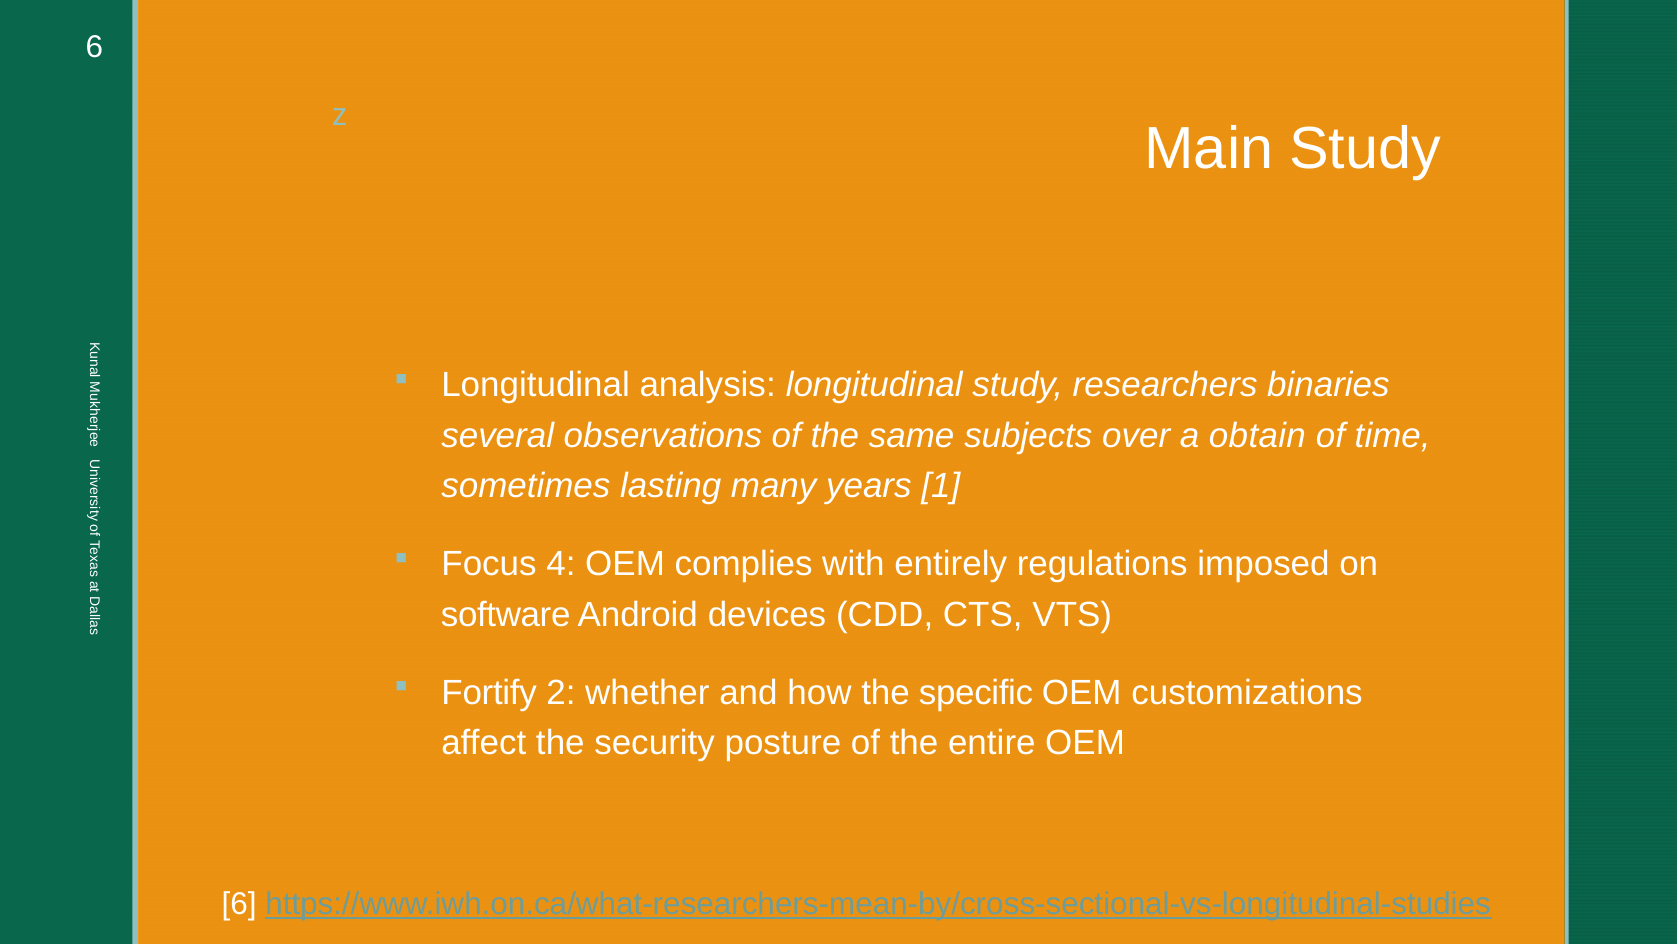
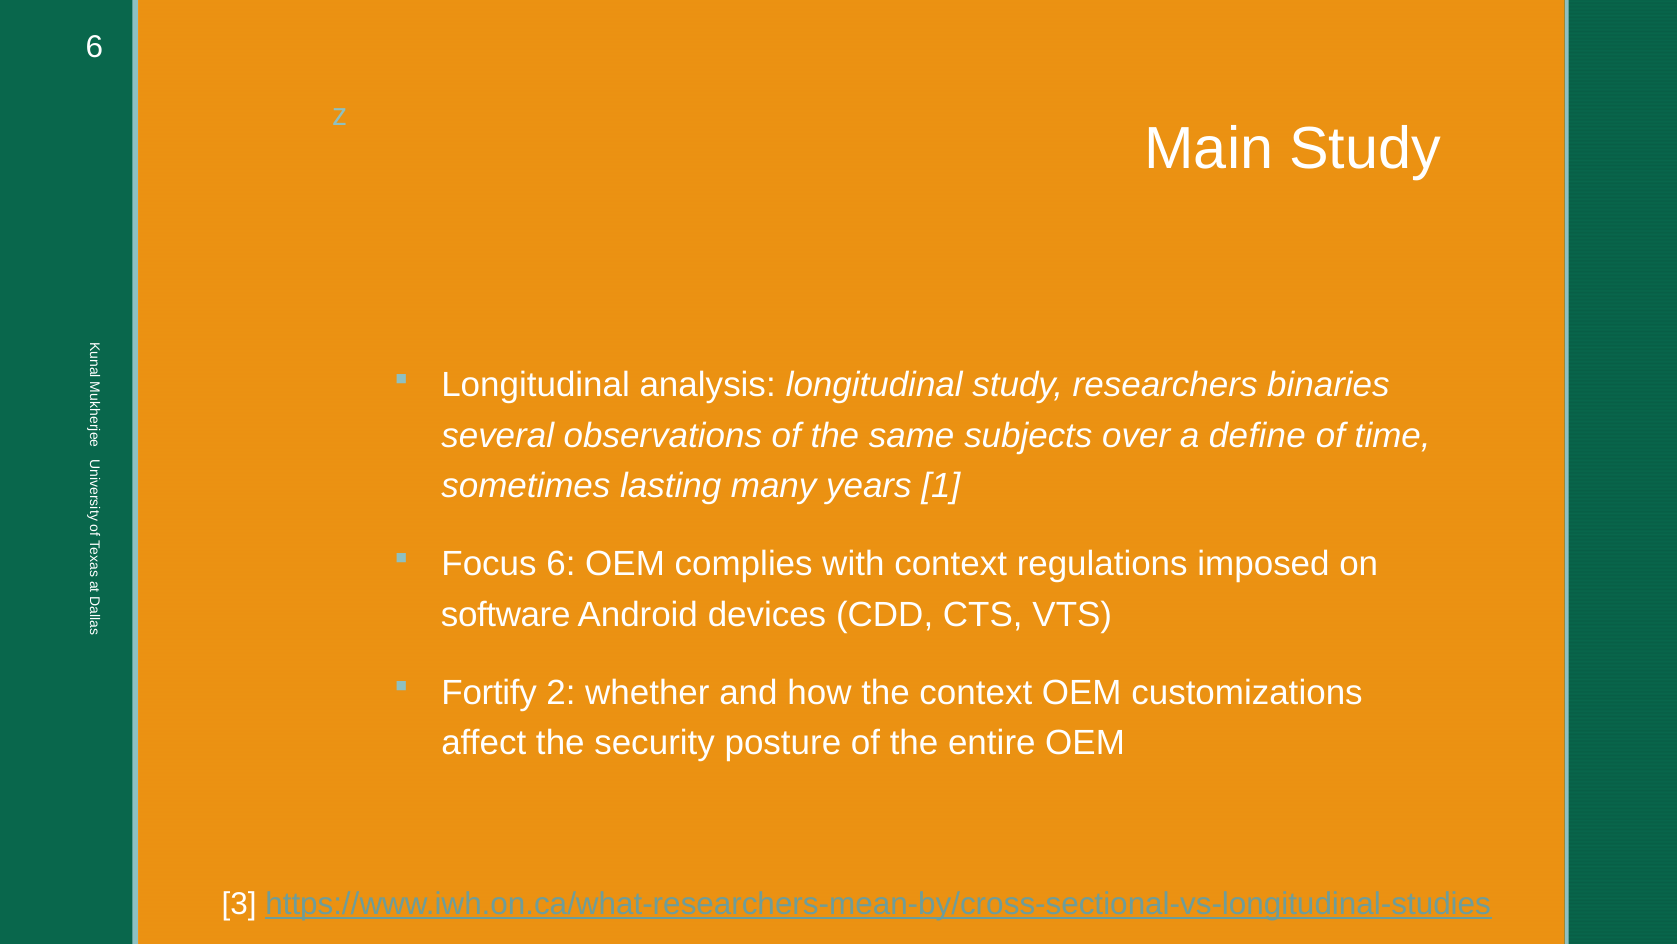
obtain: obtain -> define
Focus 4: 4 -> 6
with entirely: entirely -> context
the specific: specific -> context
6 at (239, 903): 6 -> 3
